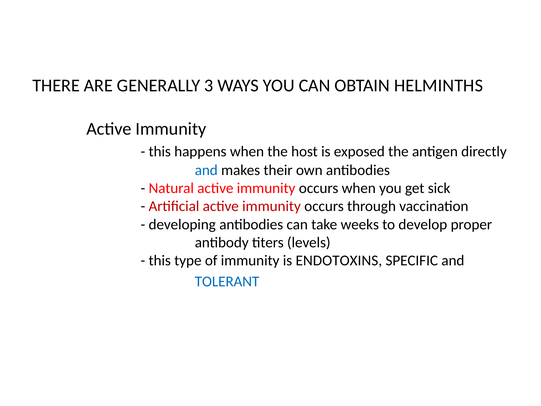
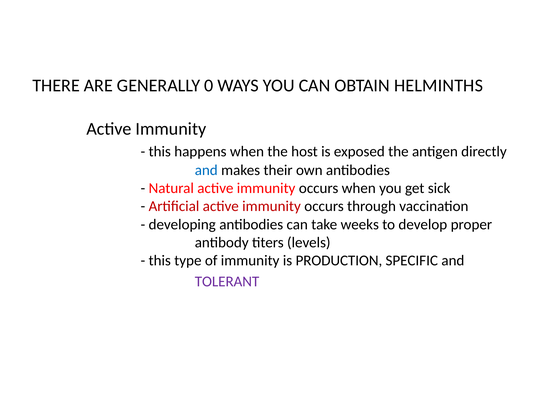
3: 3 -> 0
ENDOTOXINS: ENDOTOXINS -> PRODUCTION
TOLERANT colour: blue -> purple
